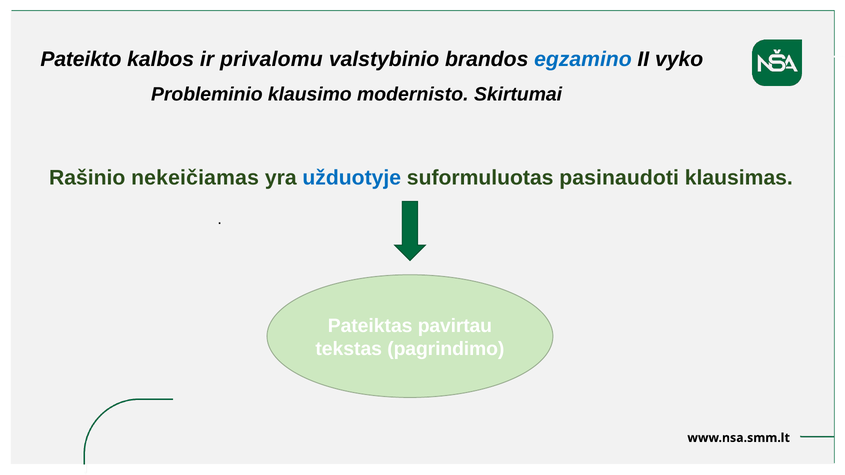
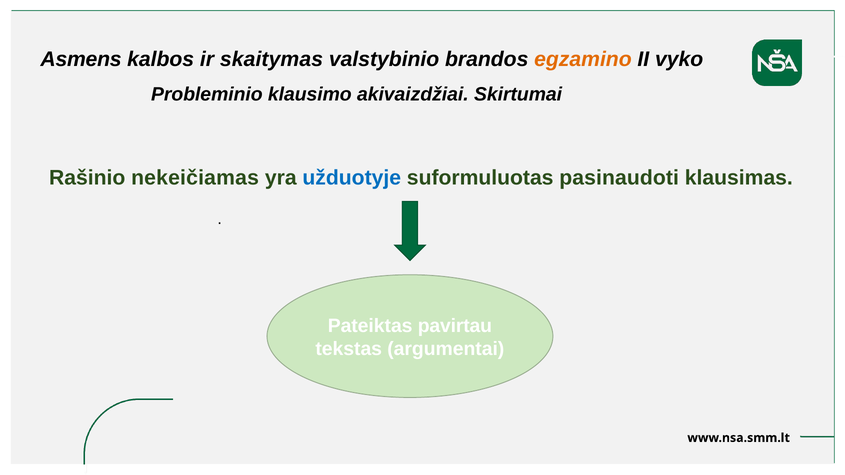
Pateikto: Pateikto -> Asmens
privalomu: privalomu -> skaitymas
egzamino colour: blue -> orange
modernisto: modernisto -> akivaizdžiai
pagrindimo: pagrindimo -> argumentai
